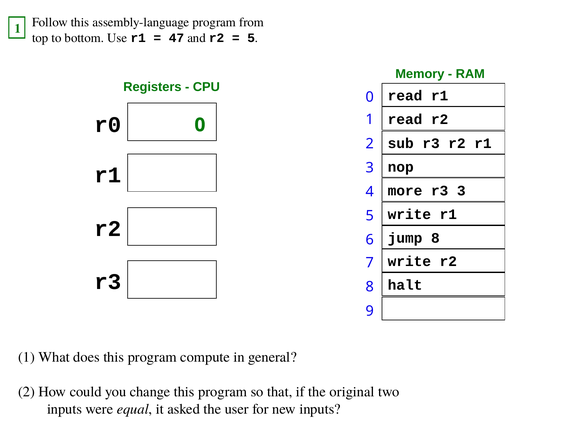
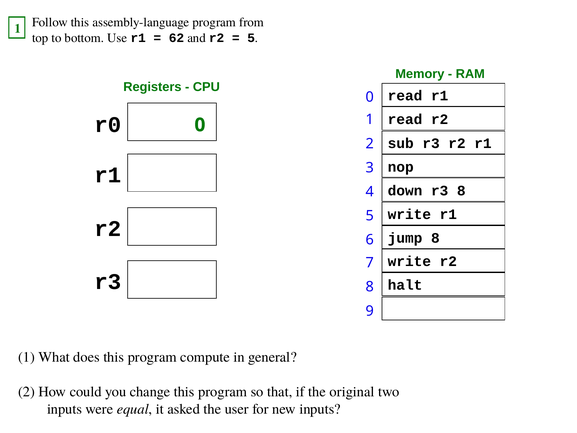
47: 47 -> 62
more: more -> down
r3 3: 3 -> 8
